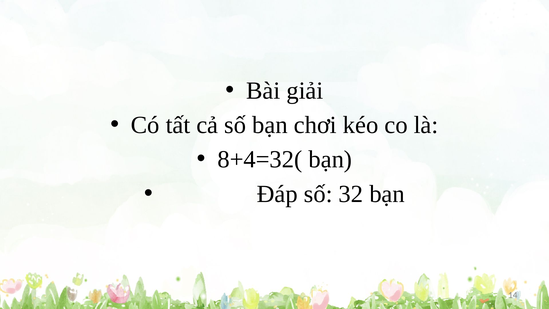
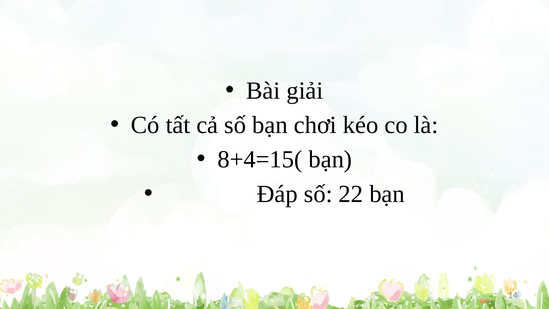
8+4=32(: 8+4=32( -> 8+4=15(
32: 32 -> 22
